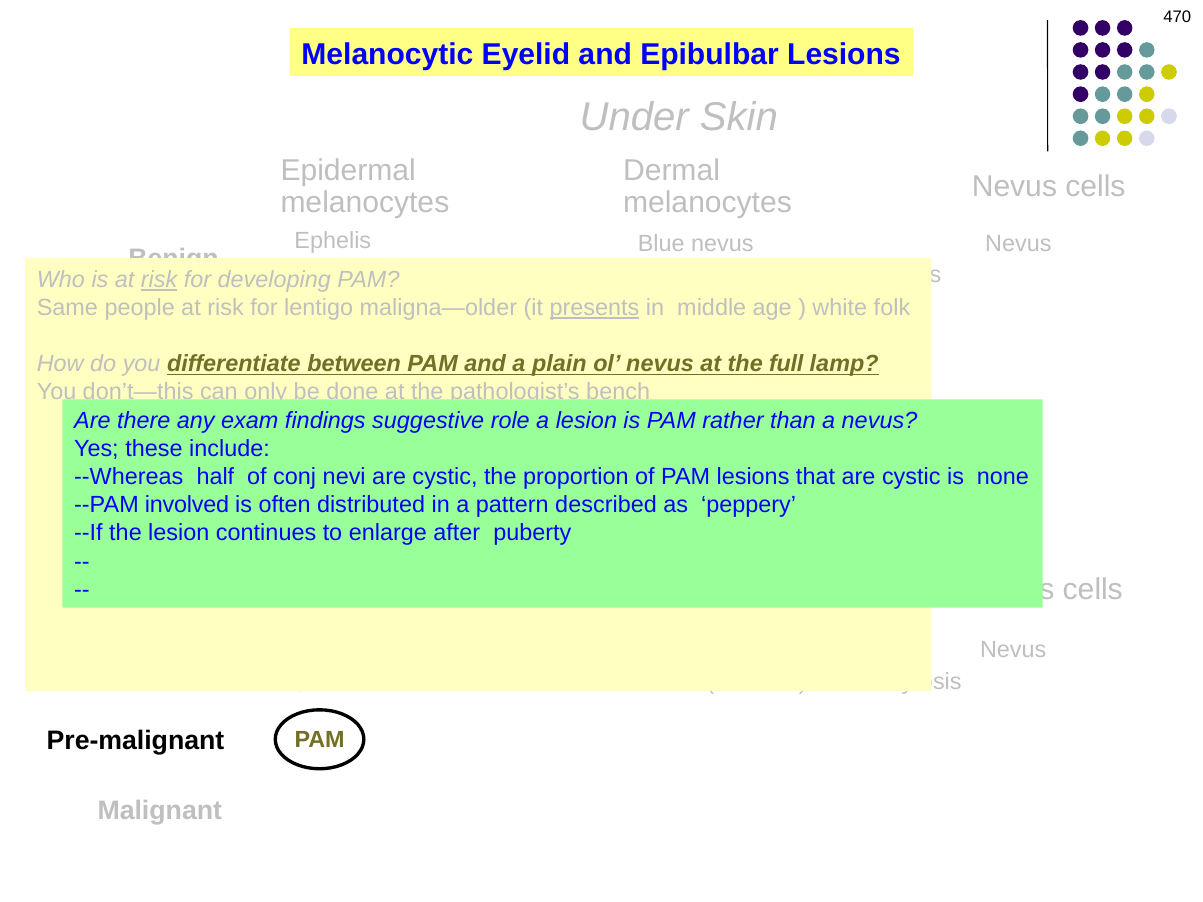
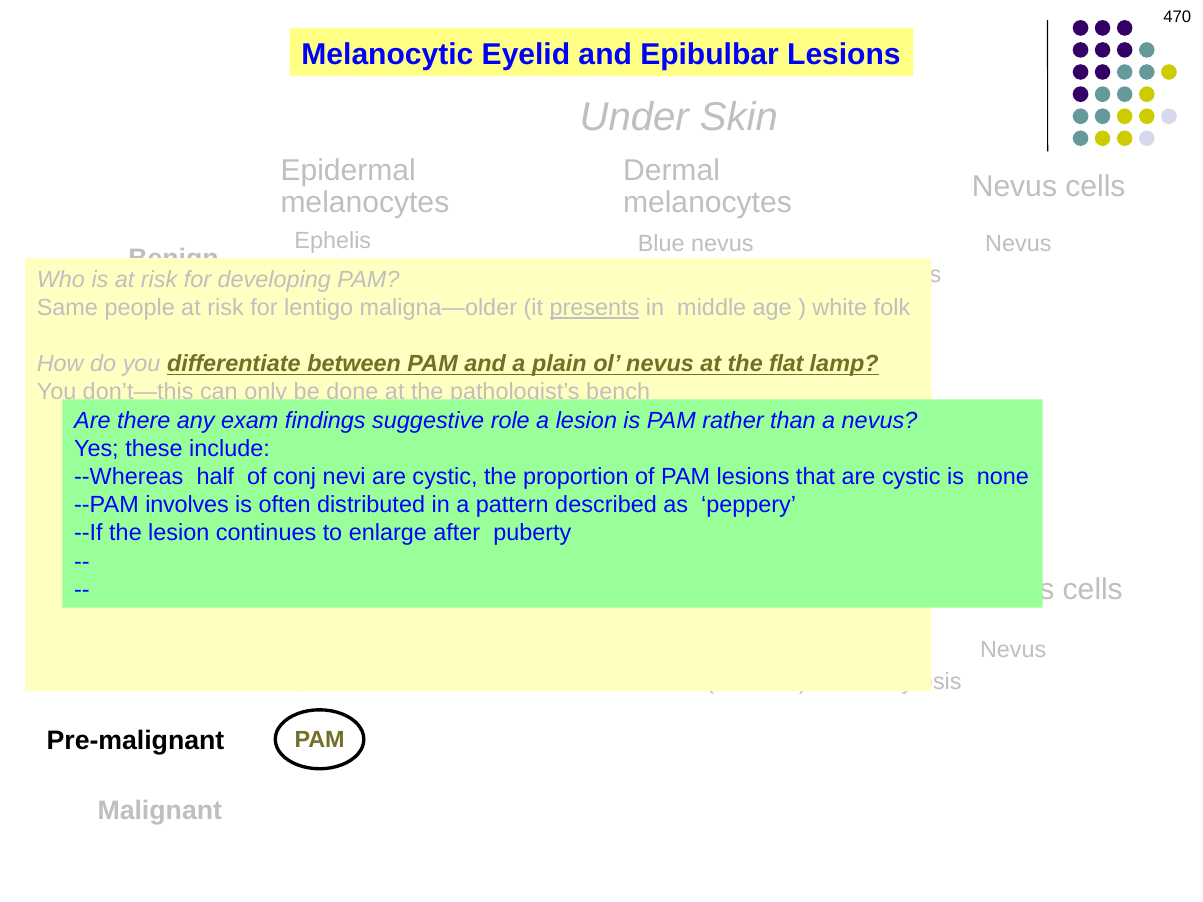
risk at (159, 280) underline: present -> none
the full: full -> flat
involved: involved -> involves
